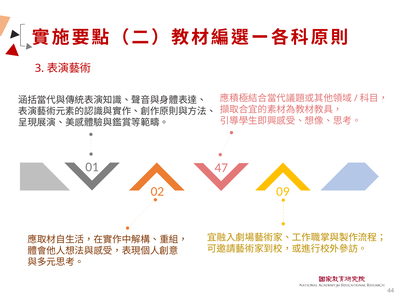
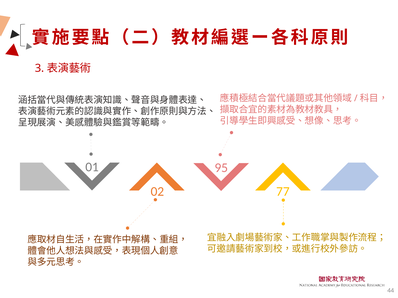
47: 47 -> 95
09: 09 -> 77
